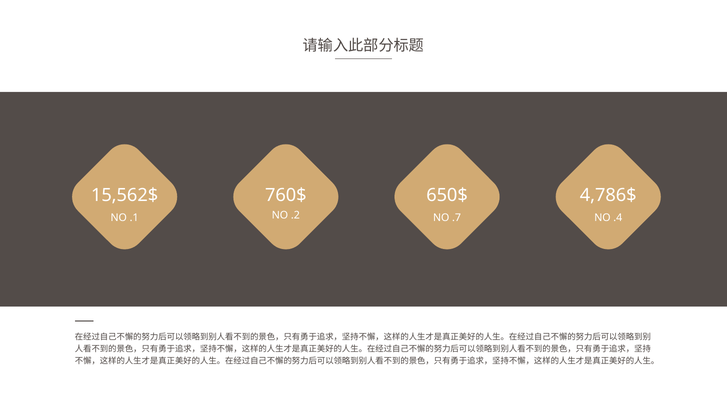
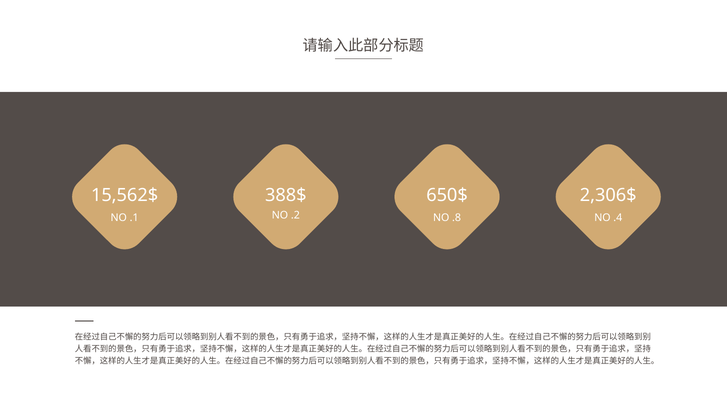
760$: 760$ -> 388$
4,786$: 4,786$ -> 2,306$
.7: .7 -> .8
